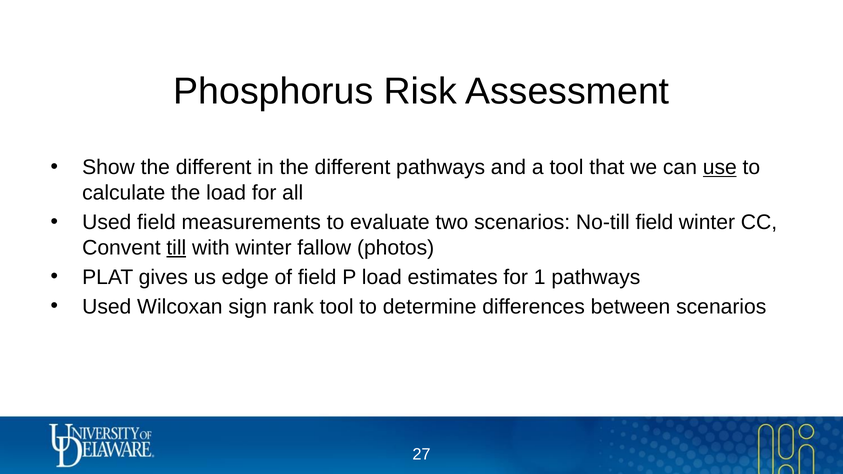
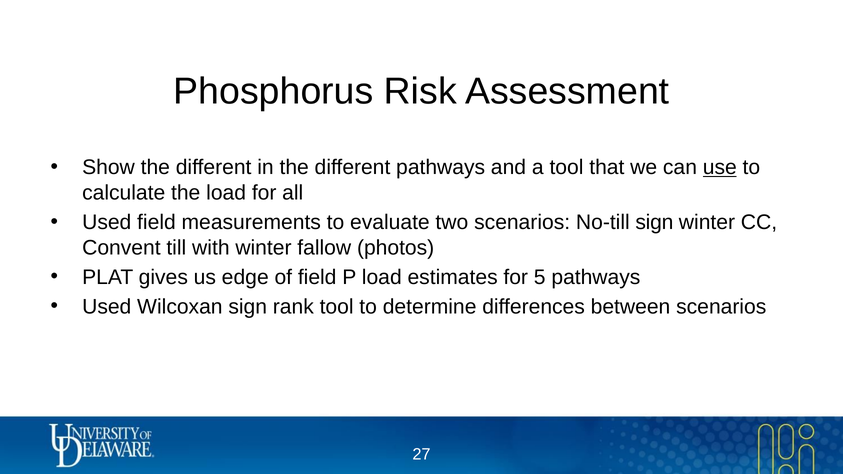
No-till field: field -> sign
till underline: present -> none
1: 1 -> 5
